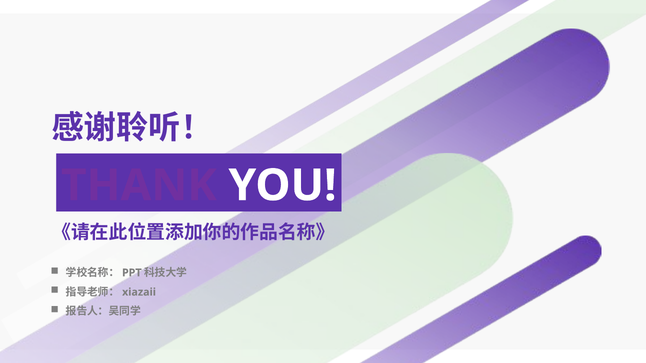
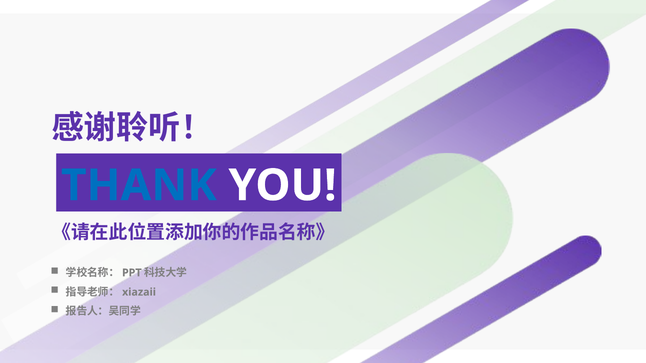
THANK colour: purple -> blue
